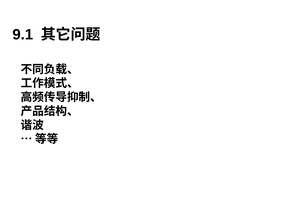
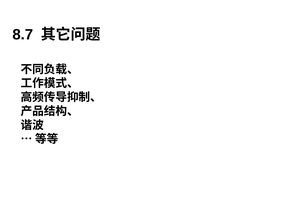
9.1: 9.1 -> 8.7
